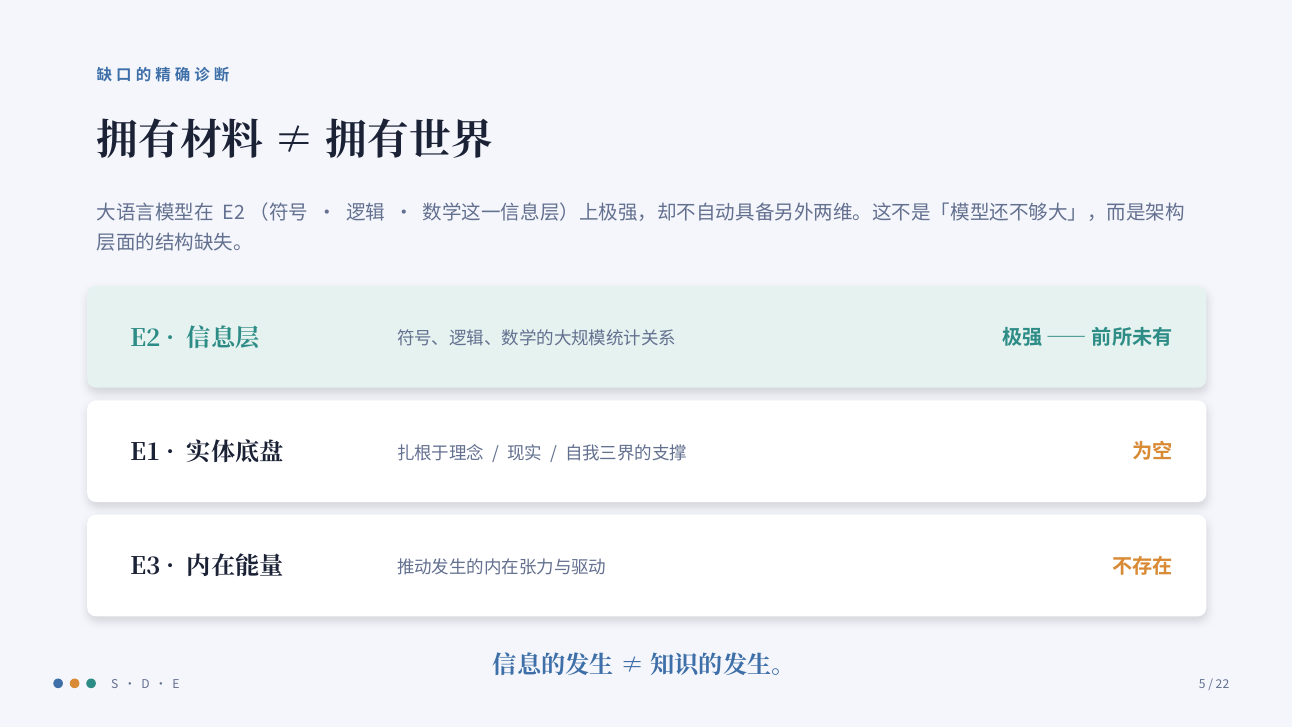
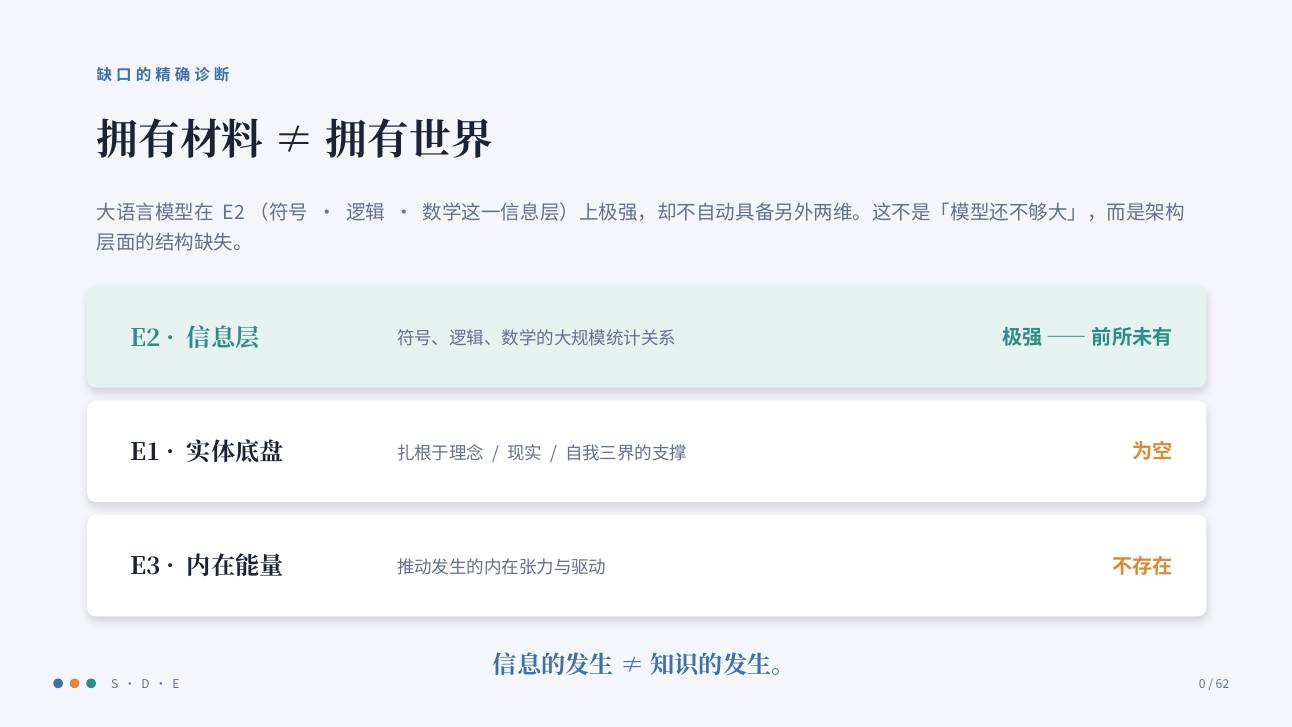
5: 5 -> 0
22: 22 -> 62
